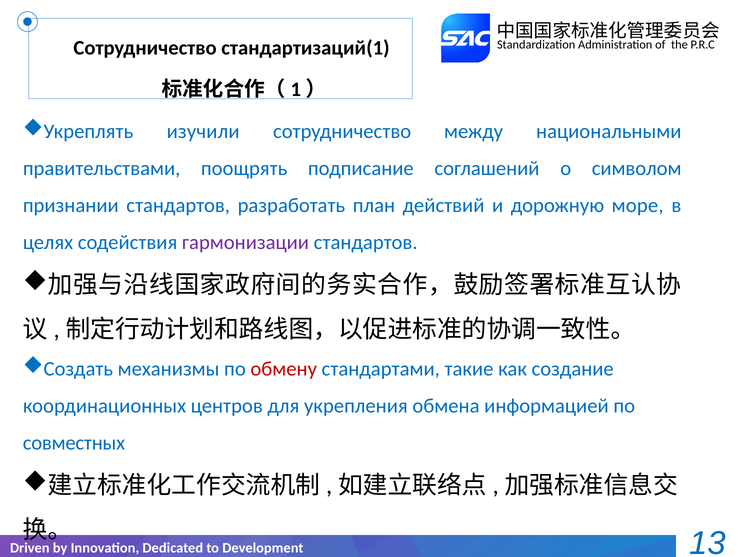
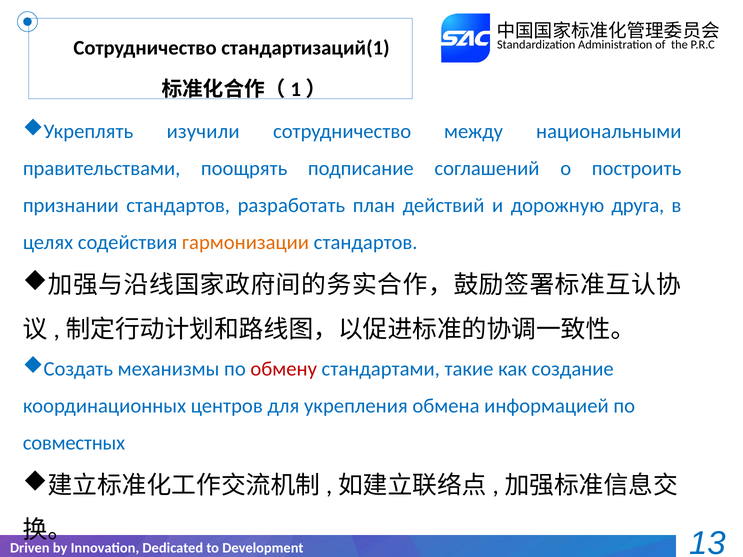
символом: символом -> построить
море: море -> друга
гармонизации colour: purple -> orange
